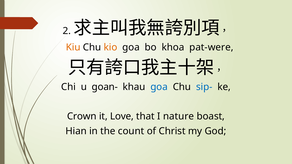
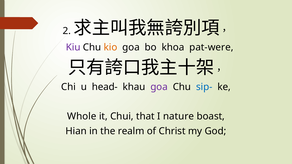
Kiu colour: orange -> purple
goan-: goan- -> head-
goa at (159, 87) colour: blue -> purple
Crown: Crown -> Whole
Love: Love -> Chui
count: count -> realm
